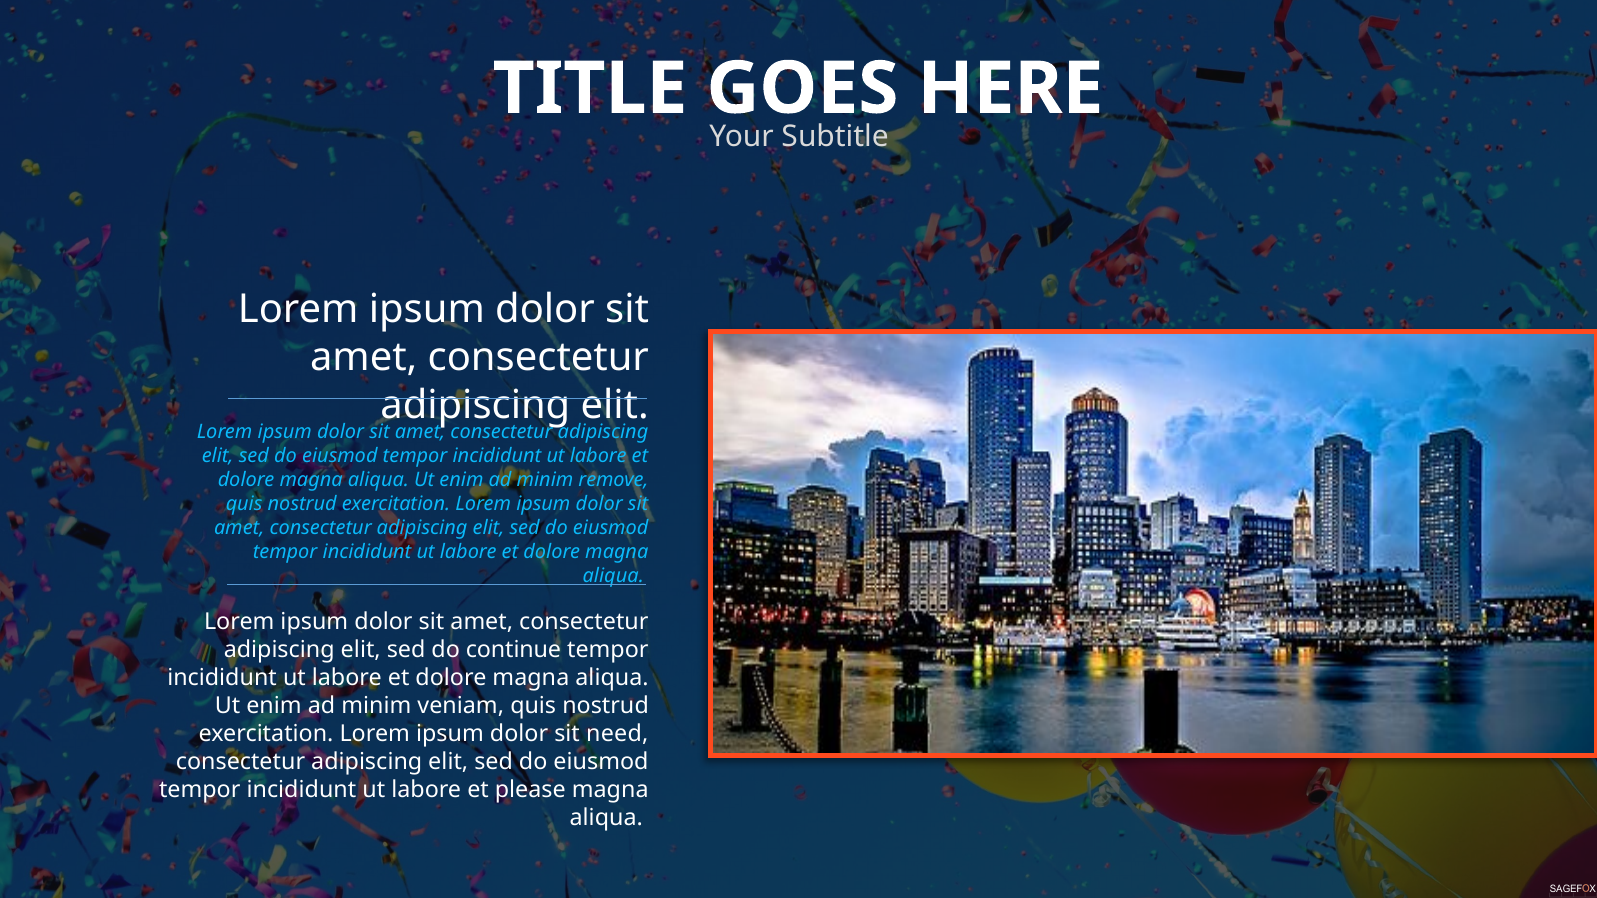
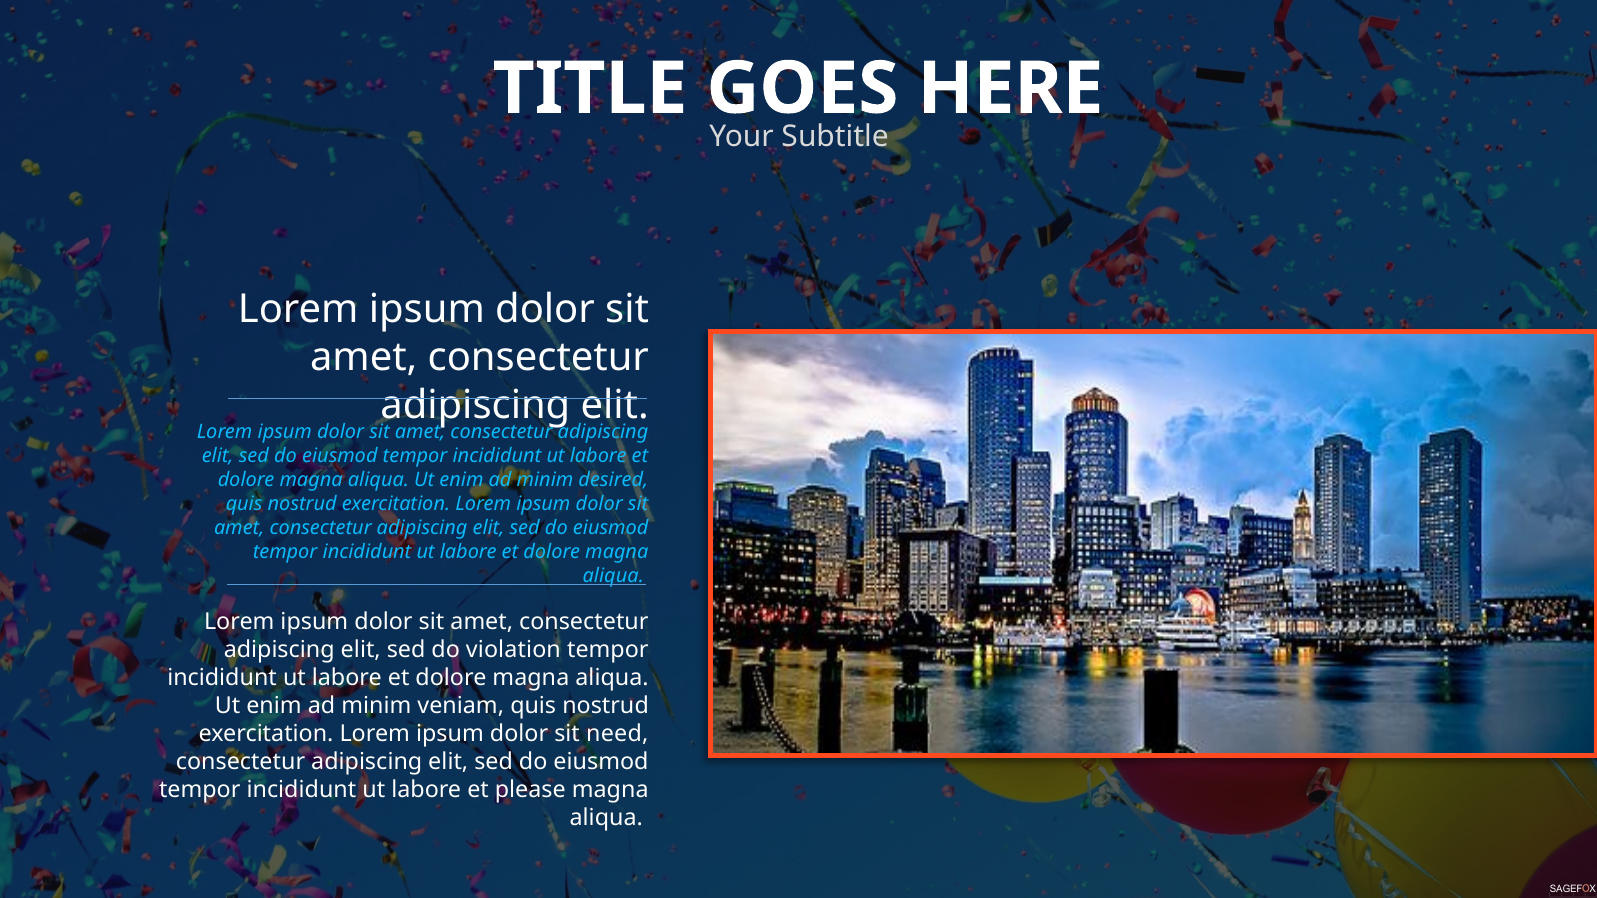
remove: remove -> desired
continue: continue -> violation
